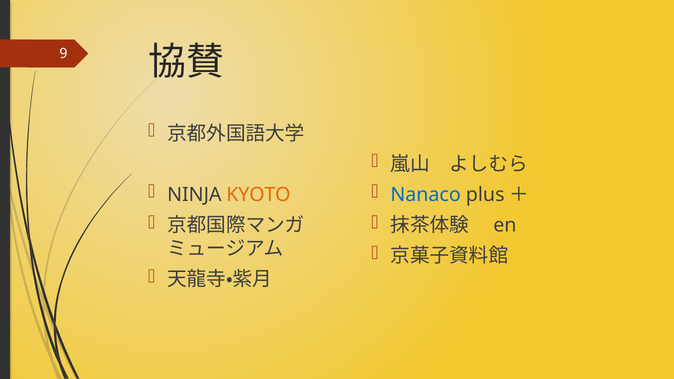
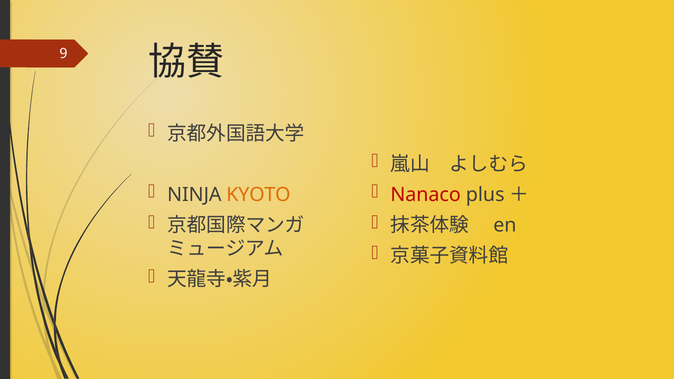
Nanaco colour: blue -> red
